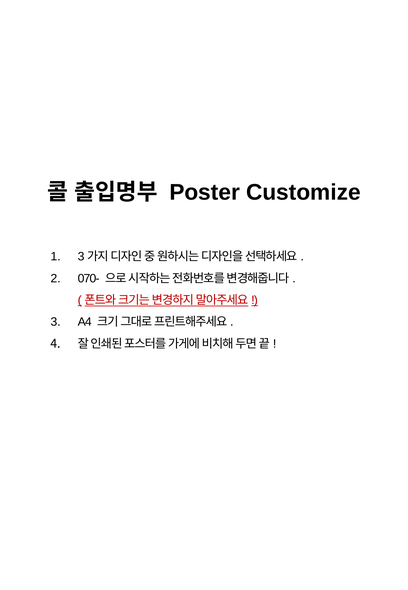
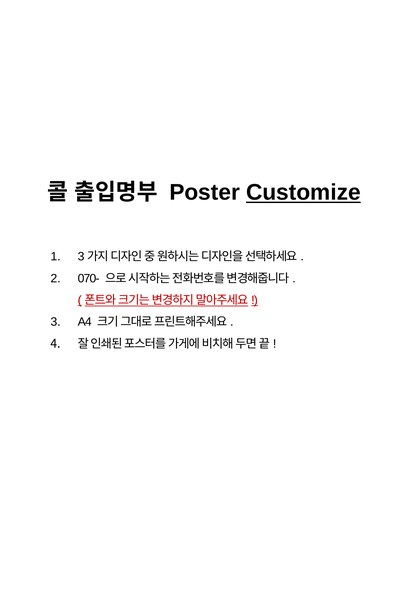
Customize underline: none -> present
